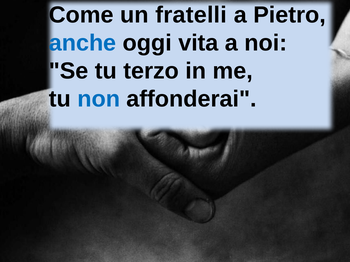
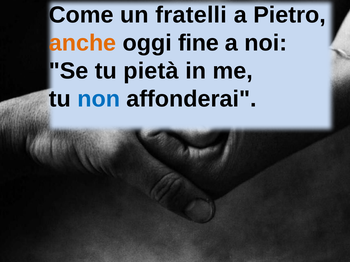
anche colour: blue -> orange
vita: vita -> fine
terzo: terzo -> pietà
